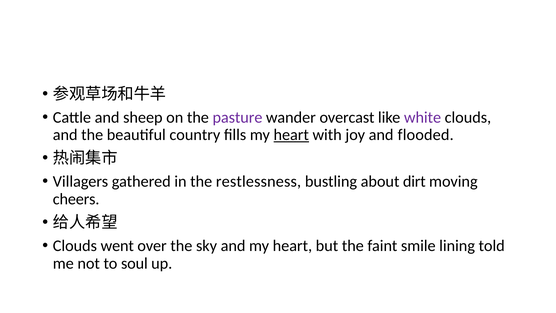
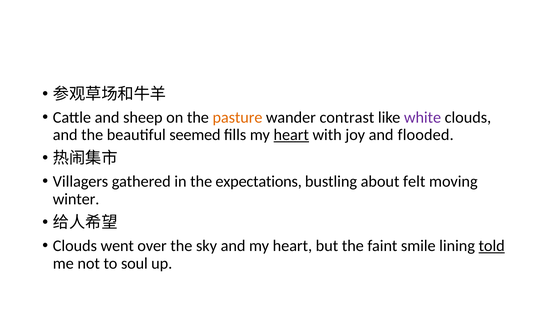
pasture colour: purple -> orange
overcast: overcast -> contrast
country: country -> seemed
restlessness: restlessness -> expectations
dirt: dirt -> felt
cheers: cheers -> winter
told underline: none -> present
